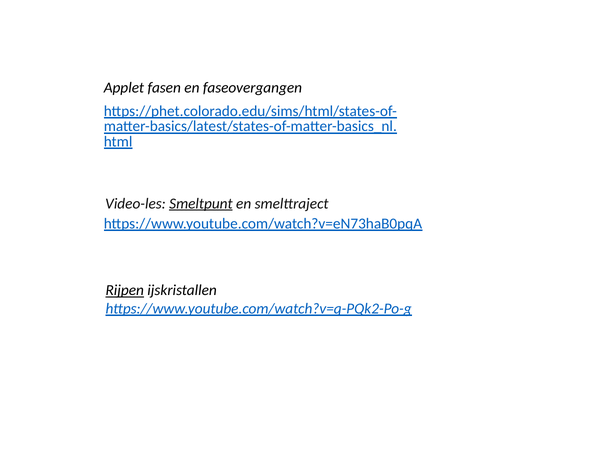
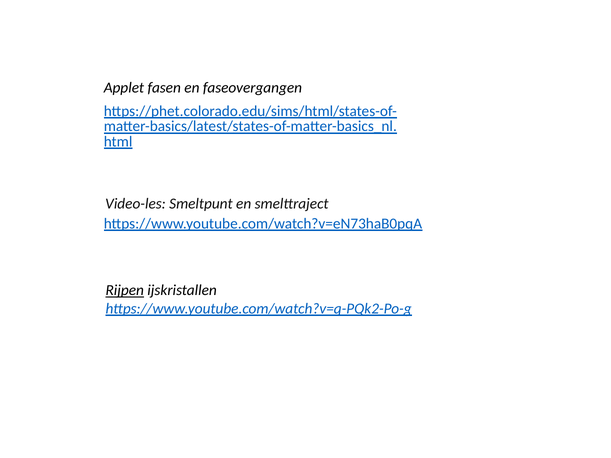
Smeltpunt underline: present -> none
